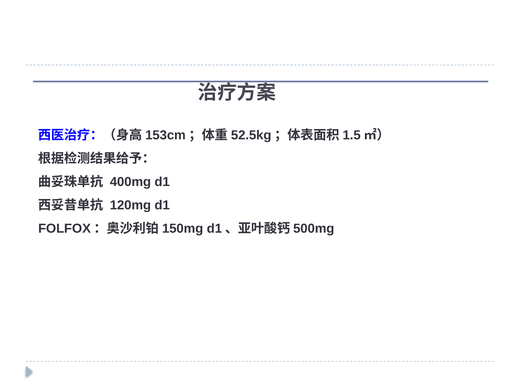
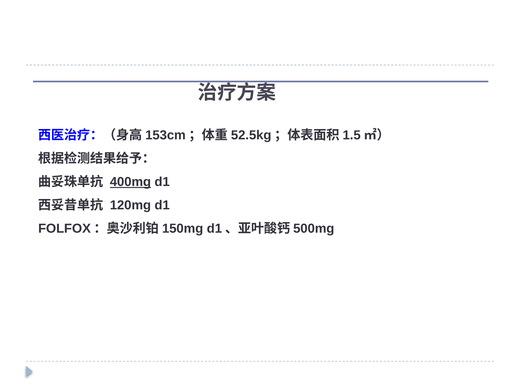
400mg underline: none -> present
